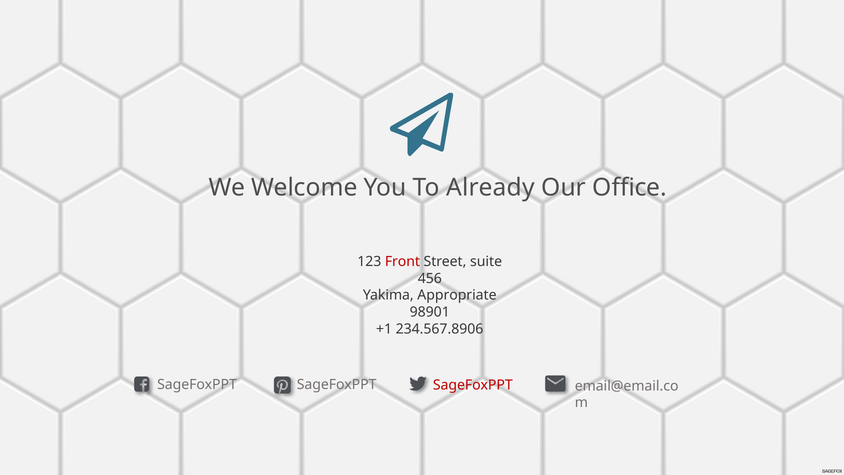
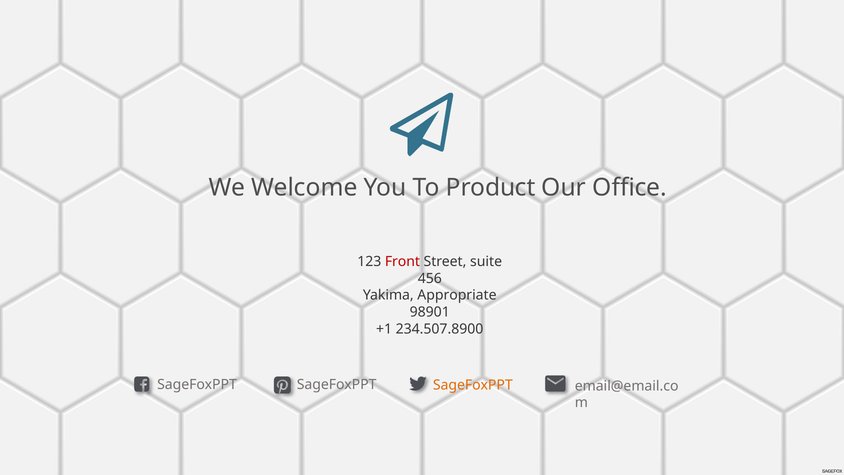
Already: Already -> Product
234.567.8906: 234.567.8906 -> 234.507.8900
SageFoxPPT at (473, 385) colour: red -> orange
